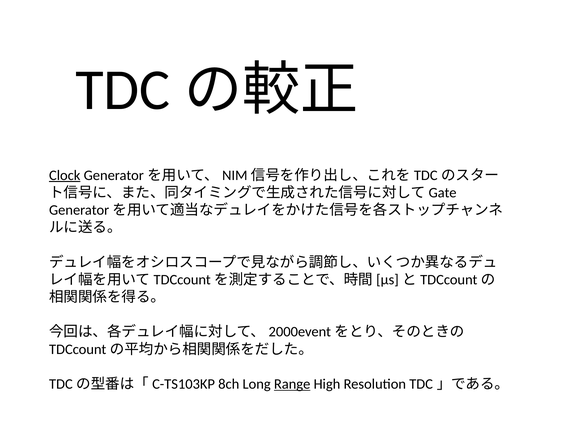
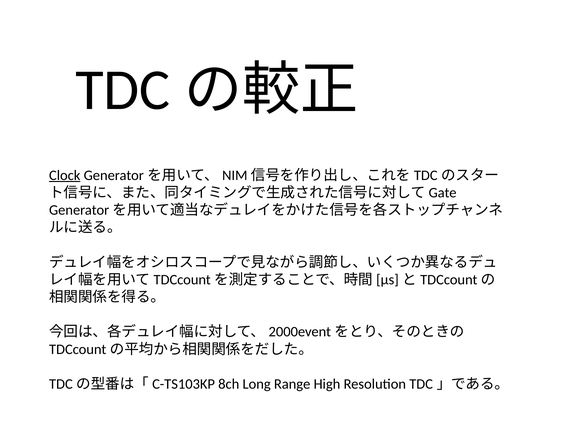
Range underline: present -> none
